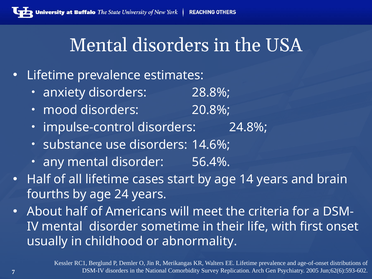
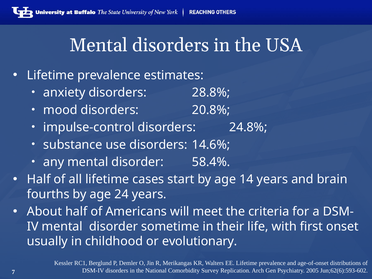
56.4%: 56.4% -> 58.4%
abnormality: abnormality -> evolutionary
